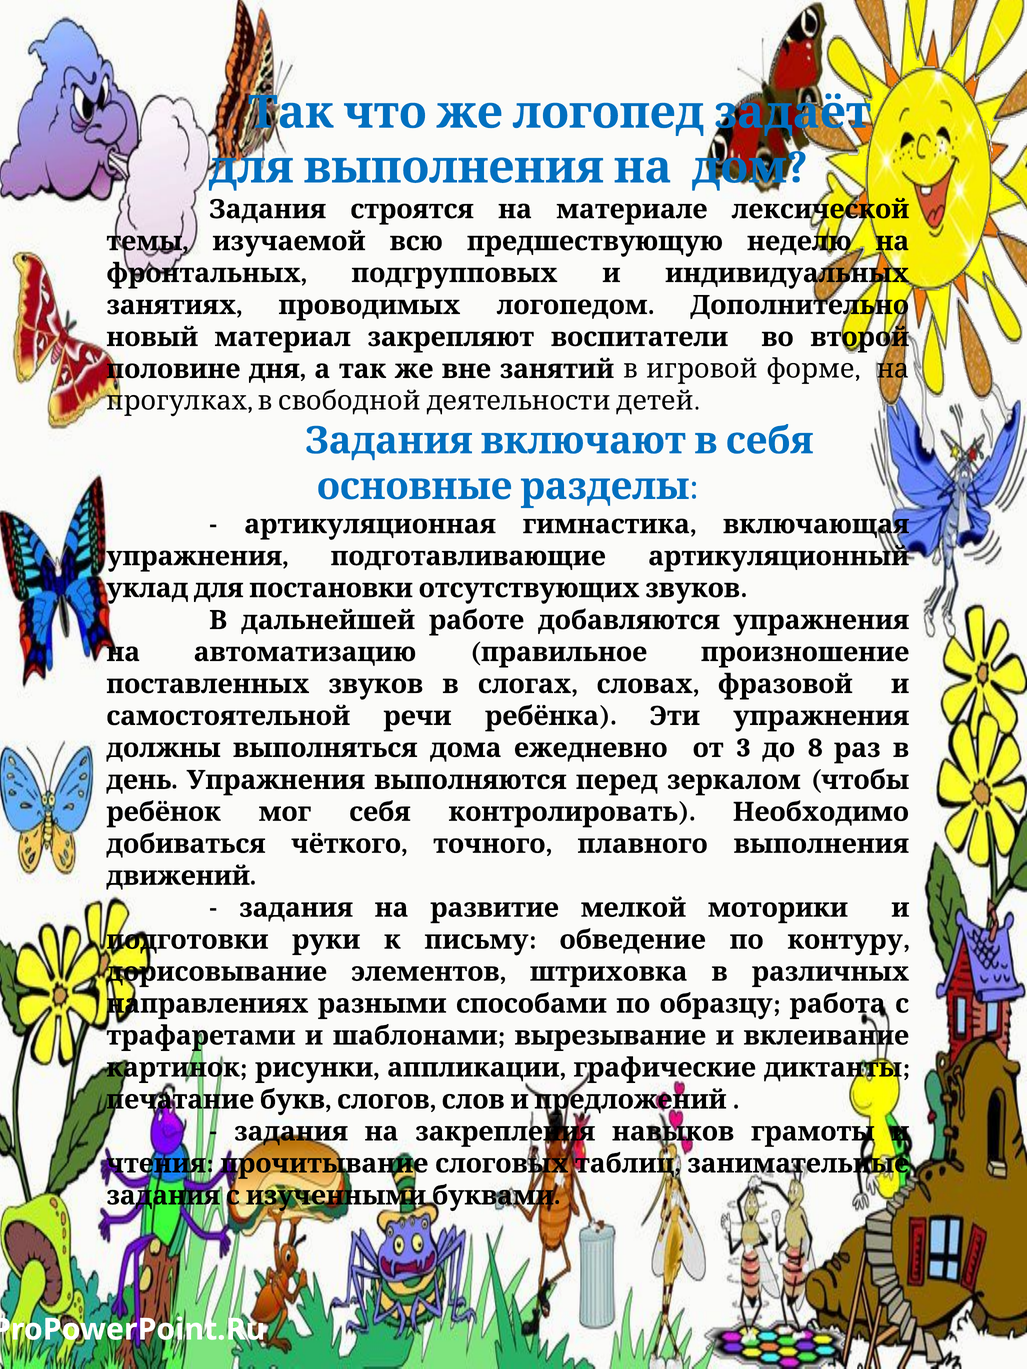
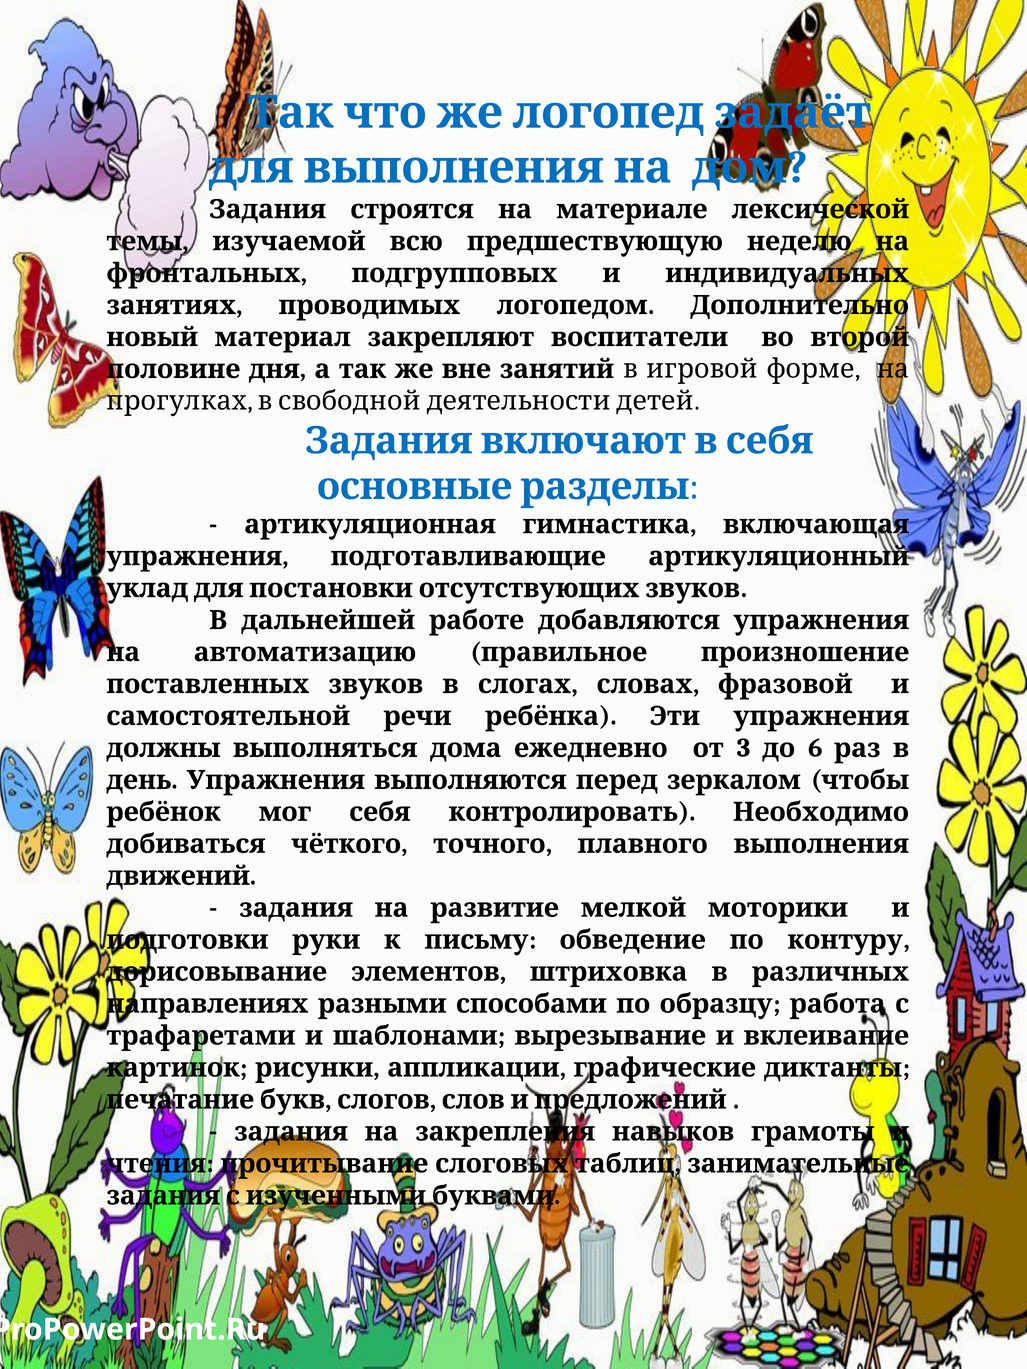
8: 8 -> 6
